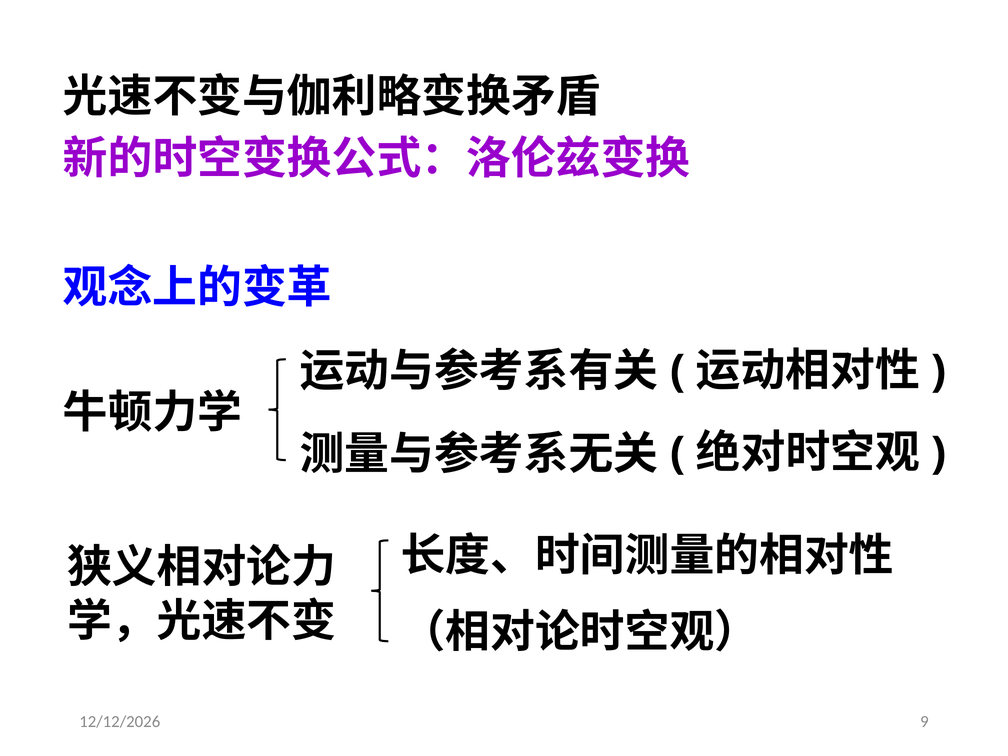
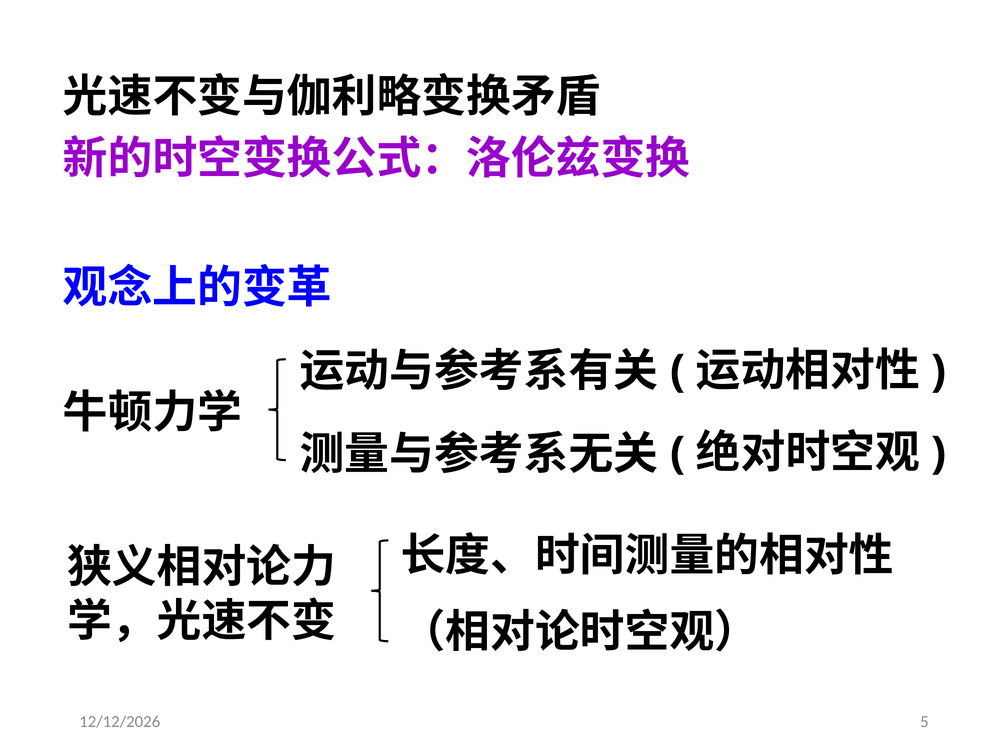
9: 9 -> 5
